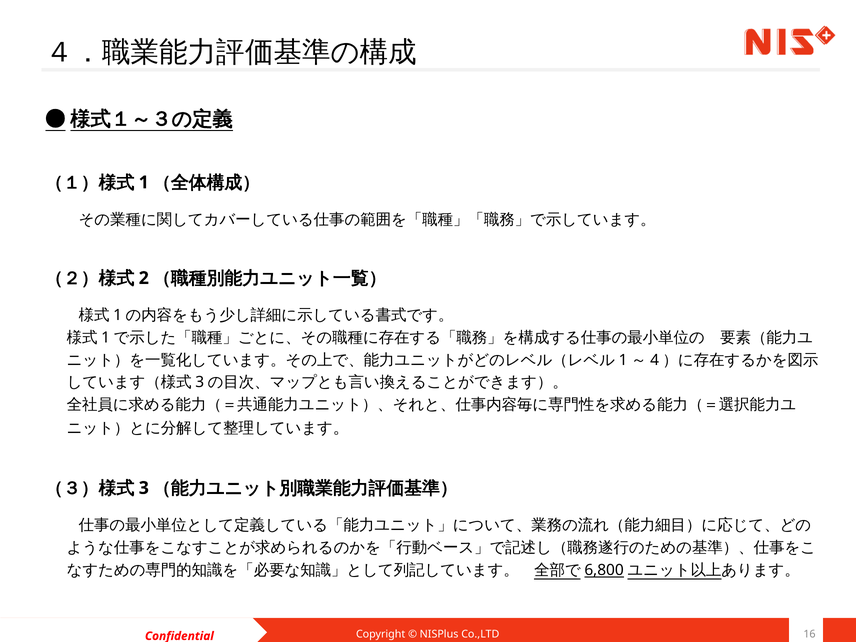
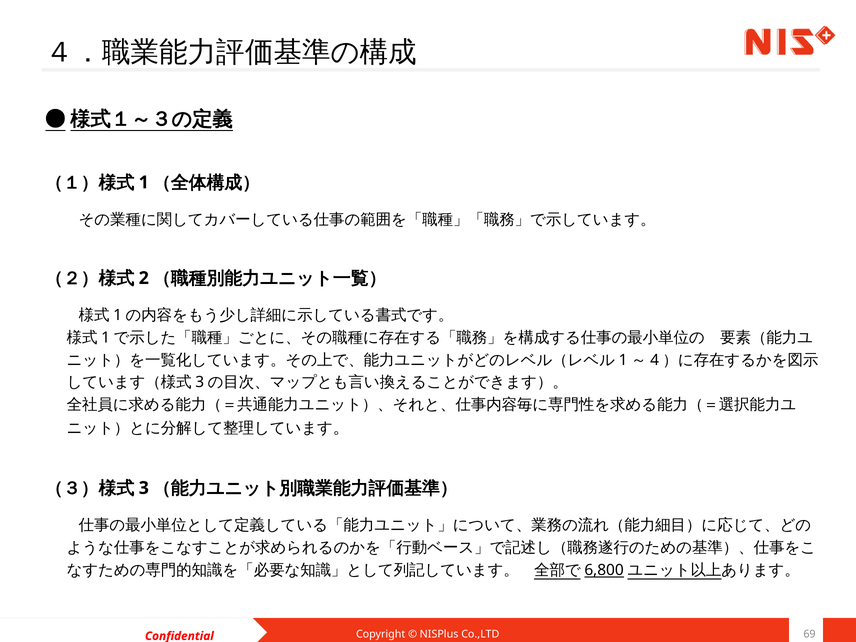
16: 16 -> 69
